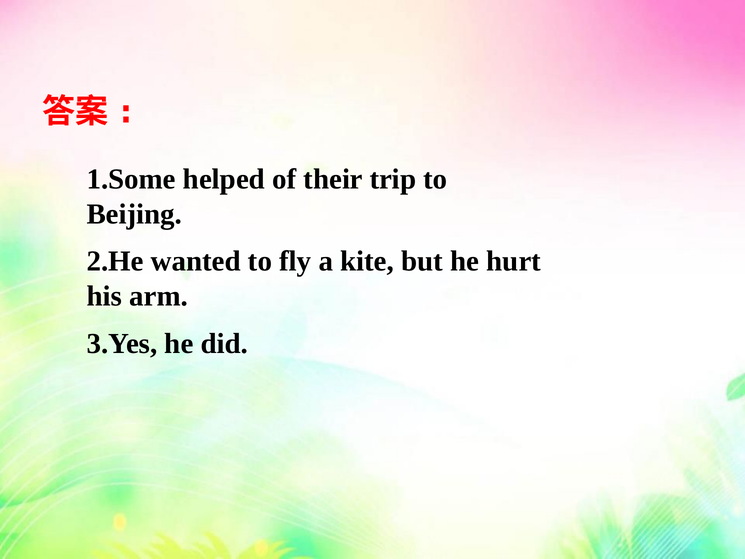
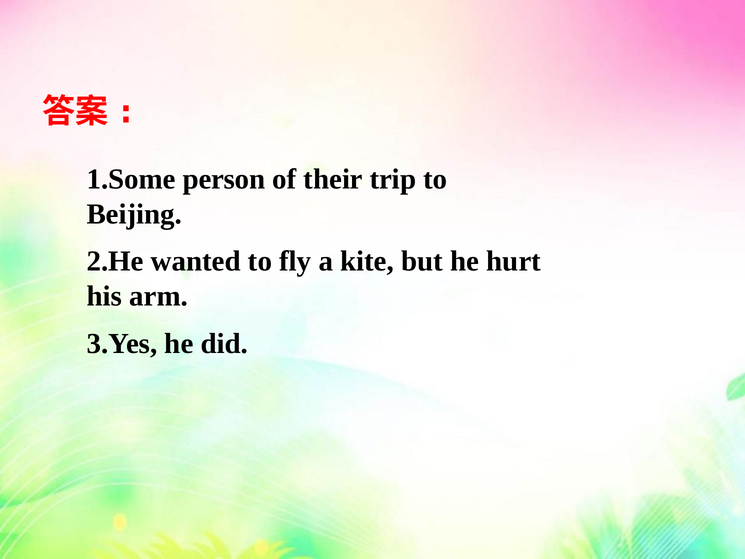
helped: helped -> person
